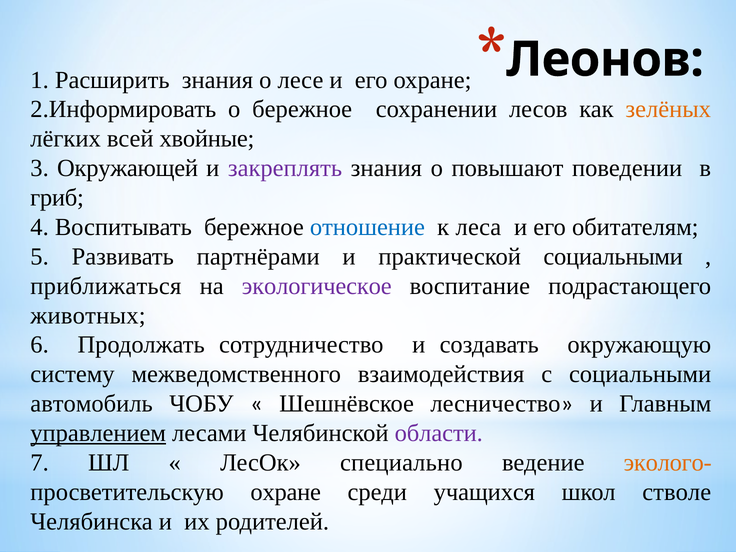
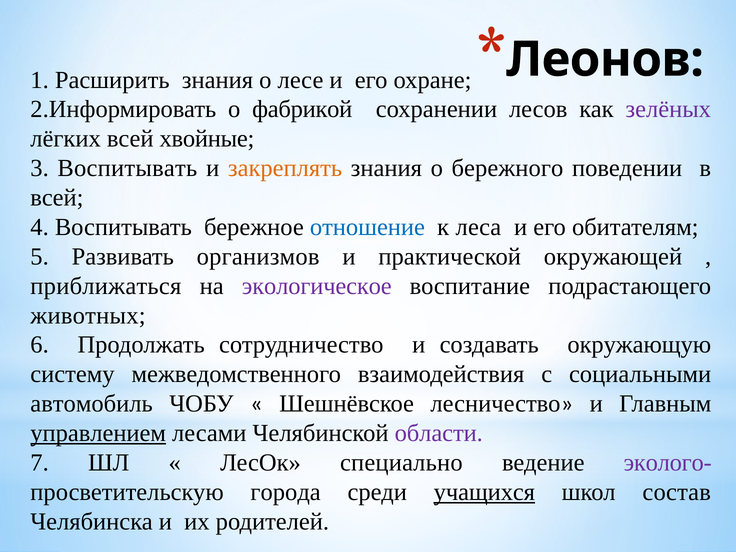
о бережное: бережное -> фабрикой
зелёных colour: orange -> purple
3 Окружающей: Окружающей -> Воспитывать
закреплять colour: purple -> orange
повышают: повышают -> бережного
гриб at (57, 198): гриб -> всей
партнёрами: партнёрами -> организмов
практической социальными: социальными -> окружающей
эколого- colour: orange -> purple
просветительскую охране: охране -> города
учащихся underline: none -> present
стволе: стволе -> состав
